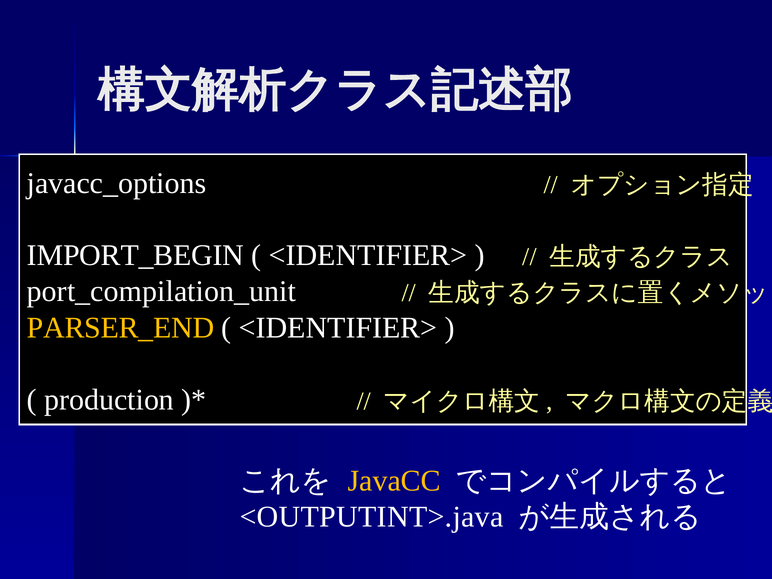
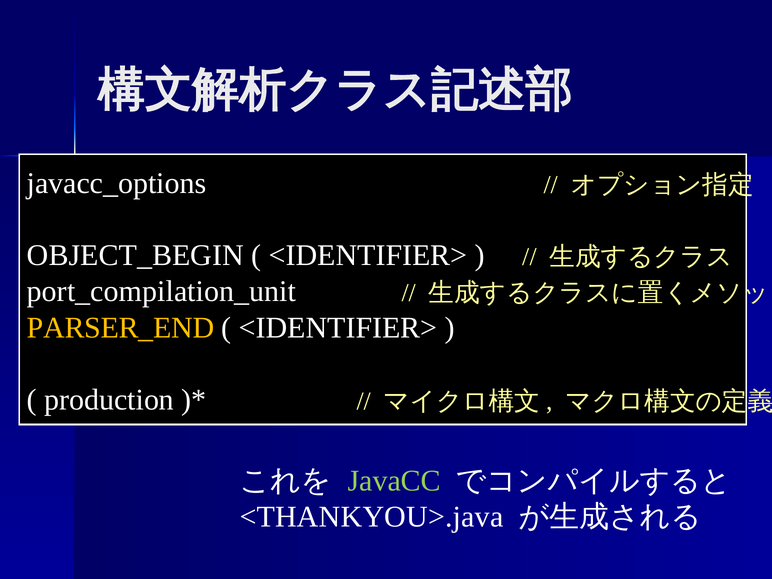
IMPORT_BEGIN: IMPORT_BEGIN -> OBJECT_BEGIN
JavaCC colour: yellow -> light green
<OUTPUTINT>.java: <OUTPUTINT>.java -> <THANKYOU>.java
